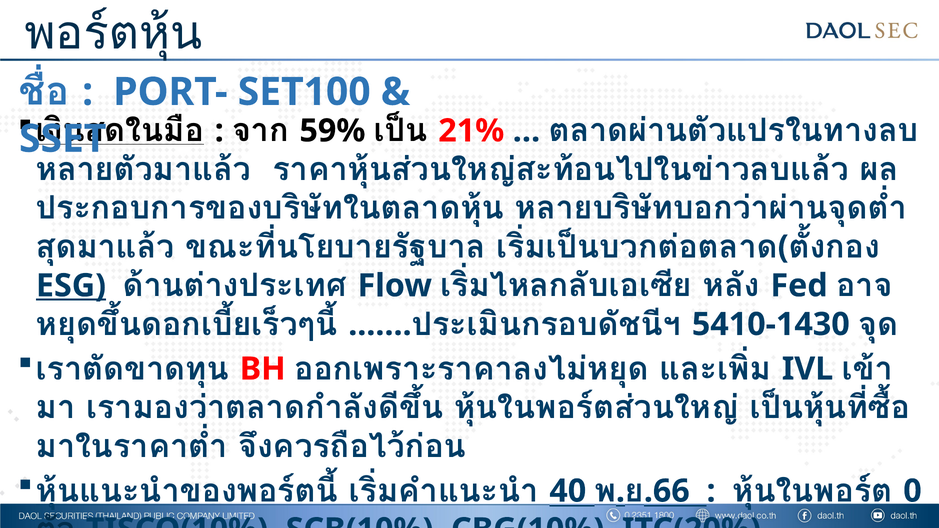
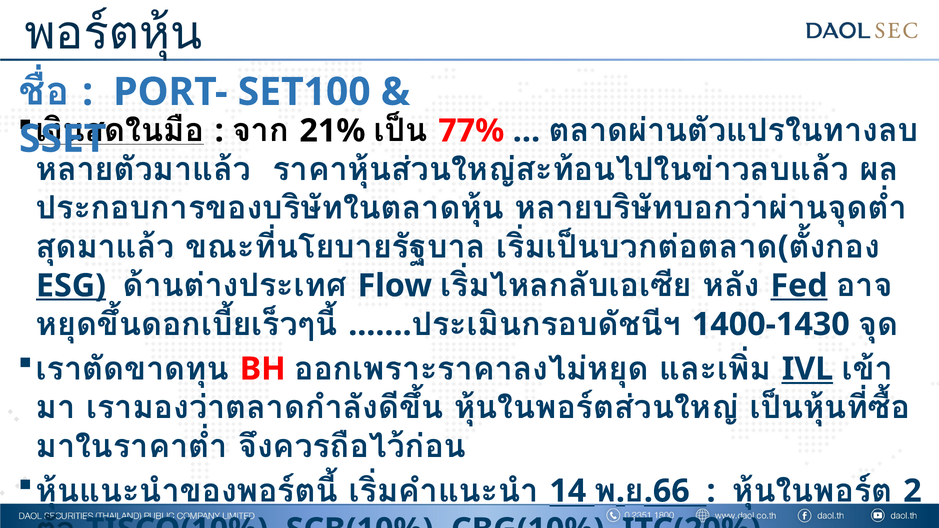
59%: 59% -> 21%
21%: 21% -> 77%
Fed underline: none -> present
5410-1430: 5410-1430 -> 1400-1430
IVL underline: none -> present
40: 40 -> 14
0: 0 -> 2
